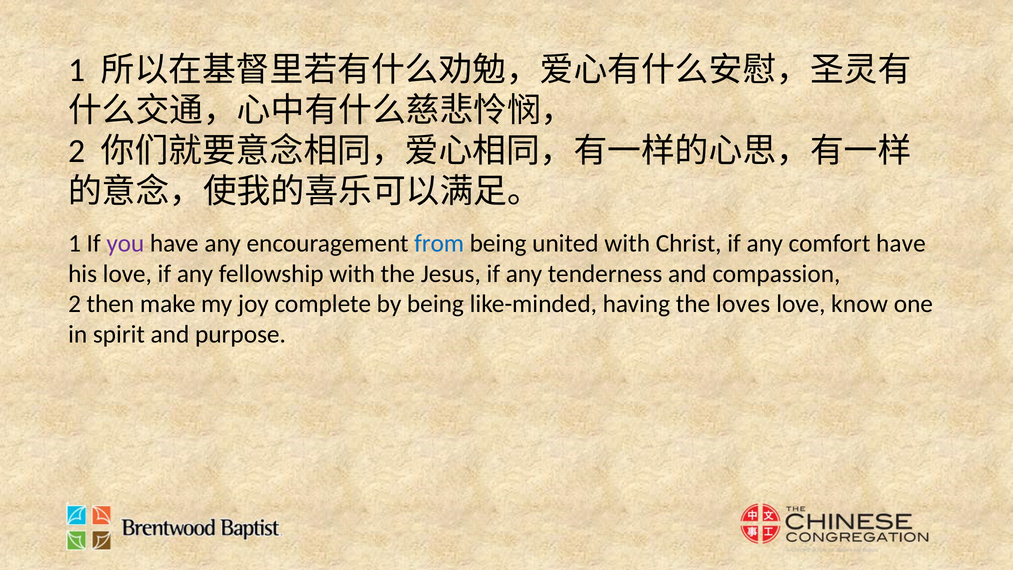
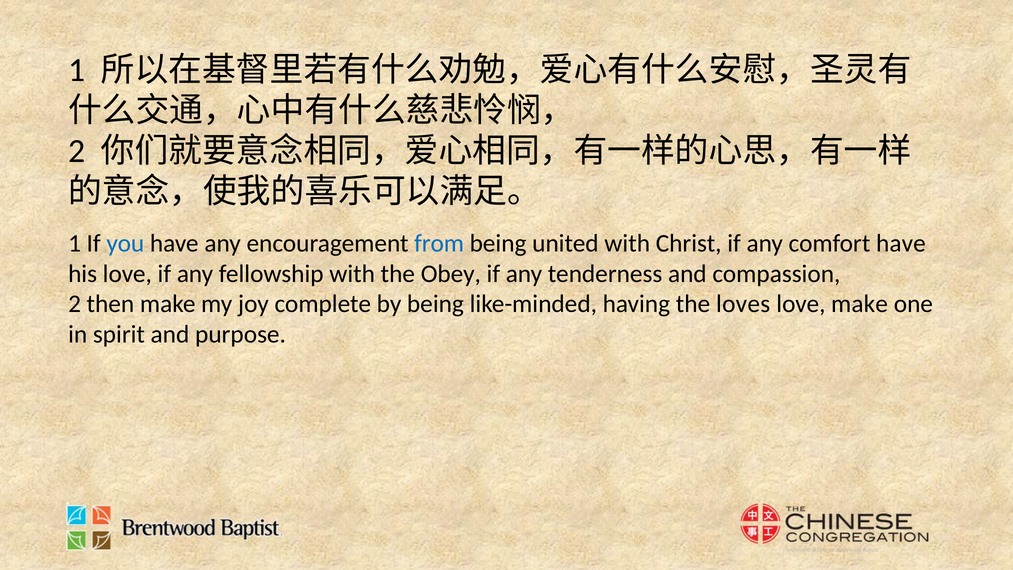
you colour: purple -> blue
Jesus: Jesus -> Obey
love know: know -> make
